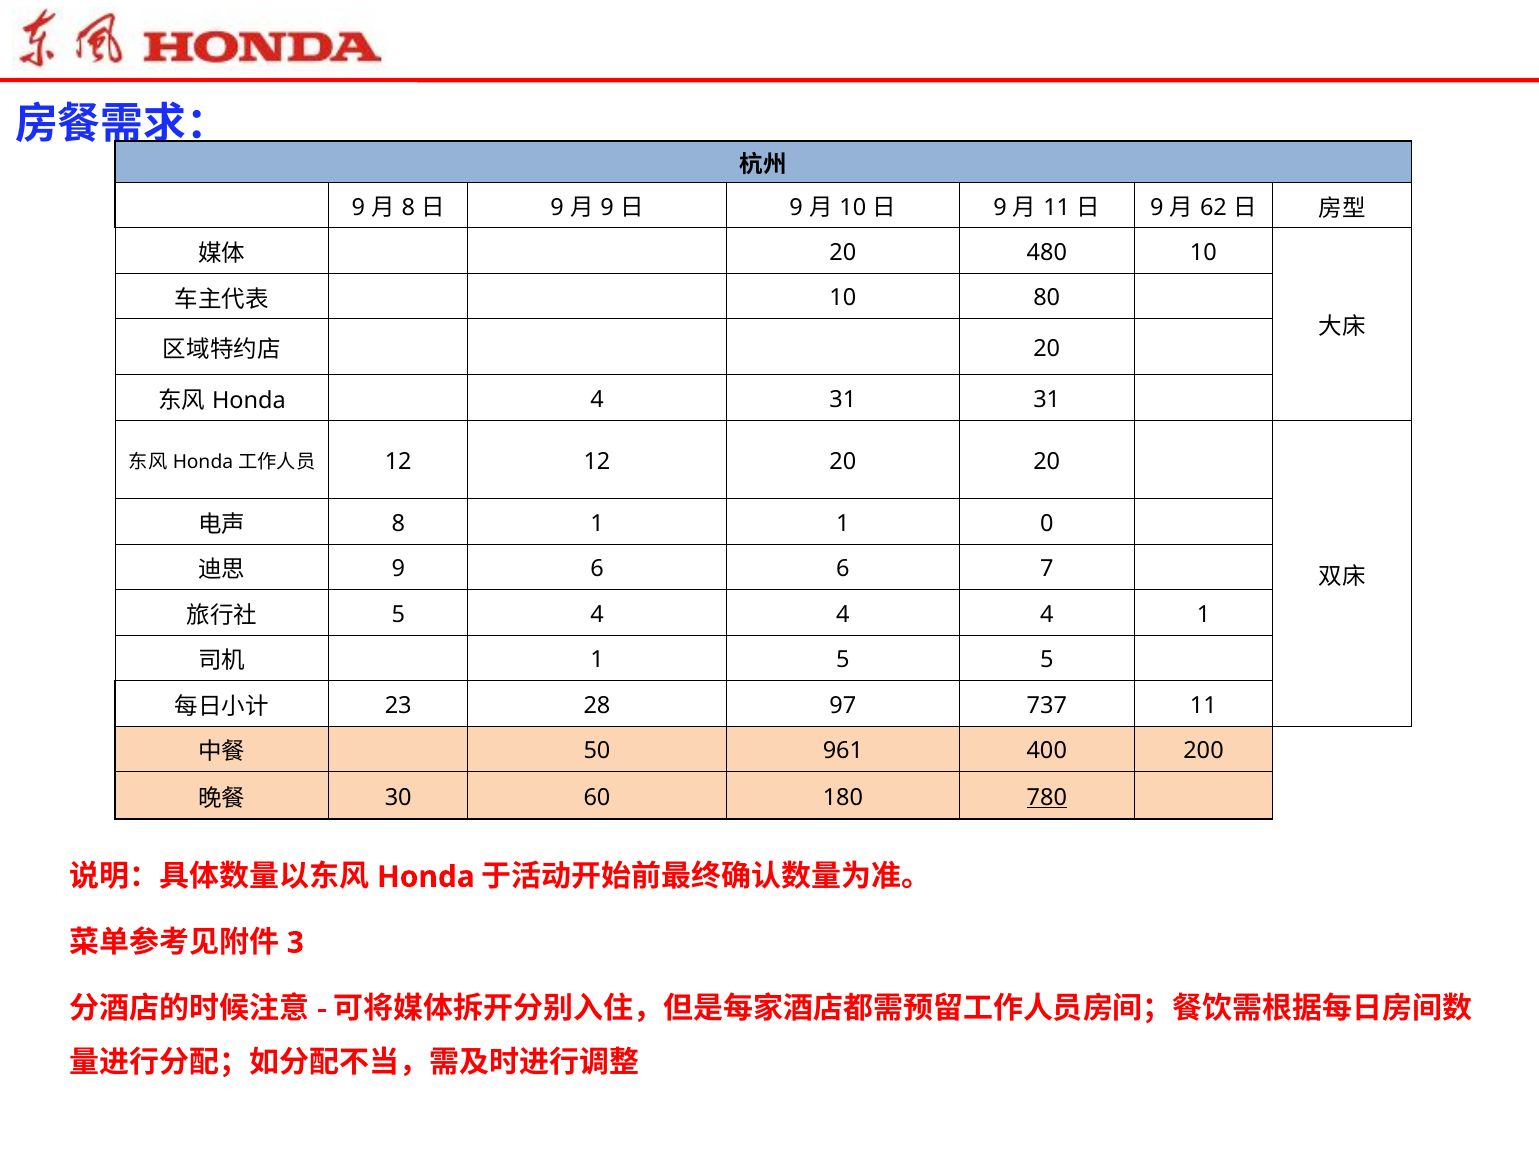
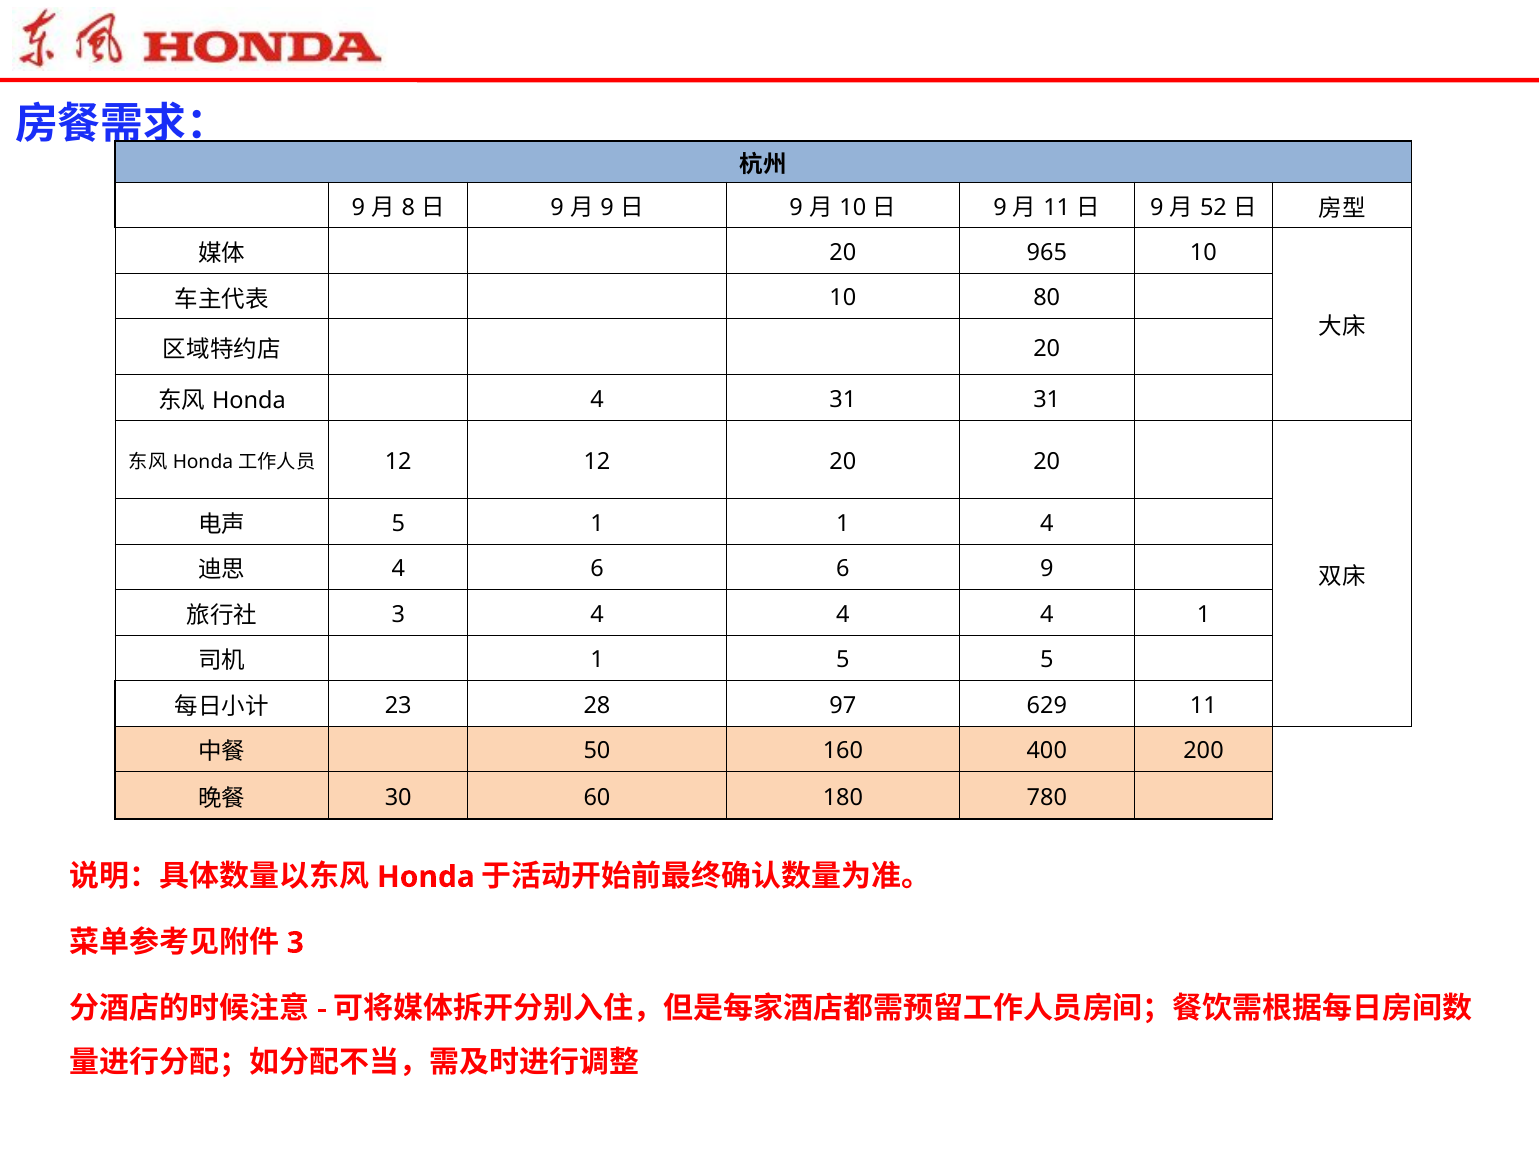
62: 62 -> 52
480: 480 -> 965
8 at (398, 524): 8 -> 5
1 0: 0 -> 4
9 at (398, 569): 9 -> 4
6 7: 7 -> 9
5 at (398, 615): 5 -> 3
737: 737 -> 629
961: 961 -> 160
780 underline: present -> none
